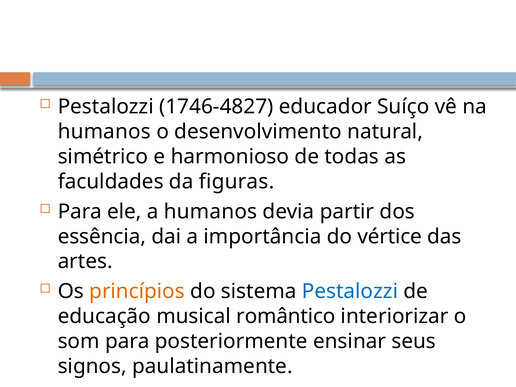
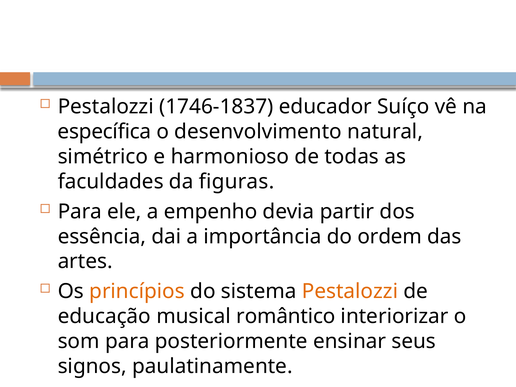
1746-4827: 1746-4827 -> 1746-1837
humanos at (104, 132): humanos -> específica
a humanos: humanos -> empenho
vértice: vértice -> ordem
Pestalozzi at (350, 291) colour: blue -> orange
